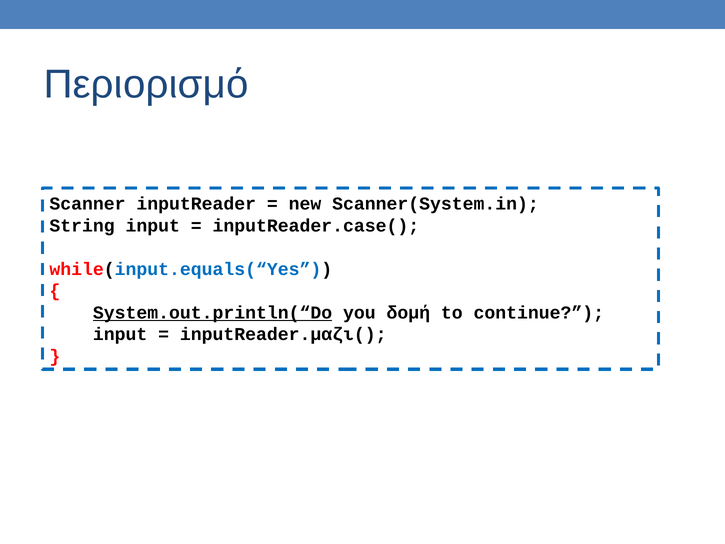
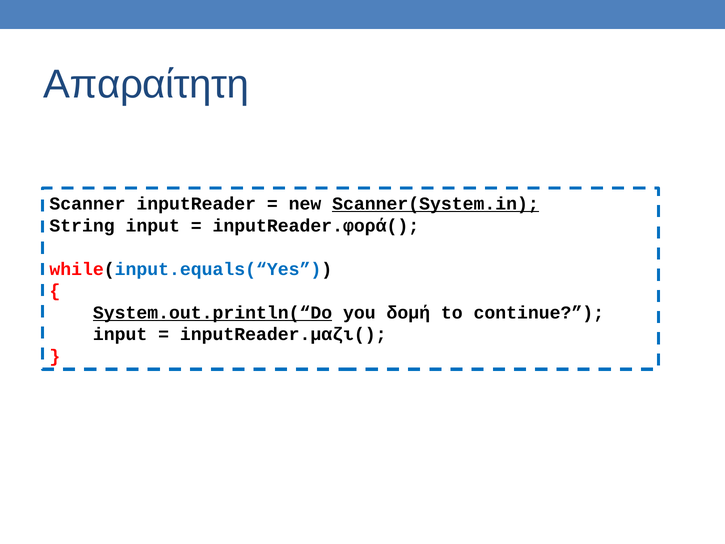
Περιορισμό: Περιορισμό -> Απαραίτητη
Scanner(System.in underline: none -> present
inputReader.case(: inputReader.case( -> inputReader.φορά(
